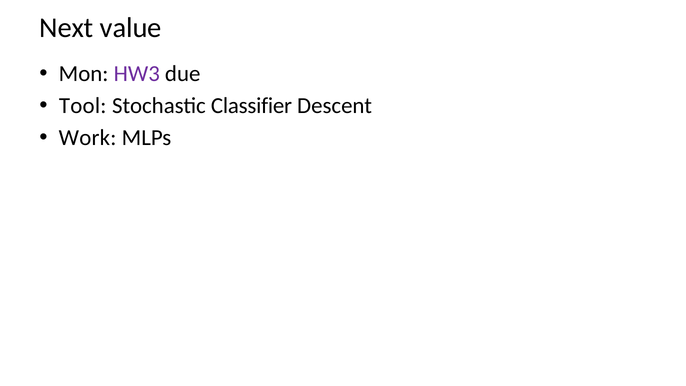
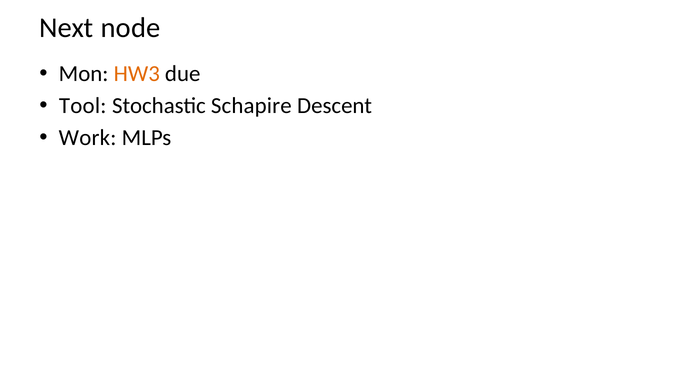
value: value -> node
HW3 colour: purple -> orange
Classifier: Classifier -> Schapire
